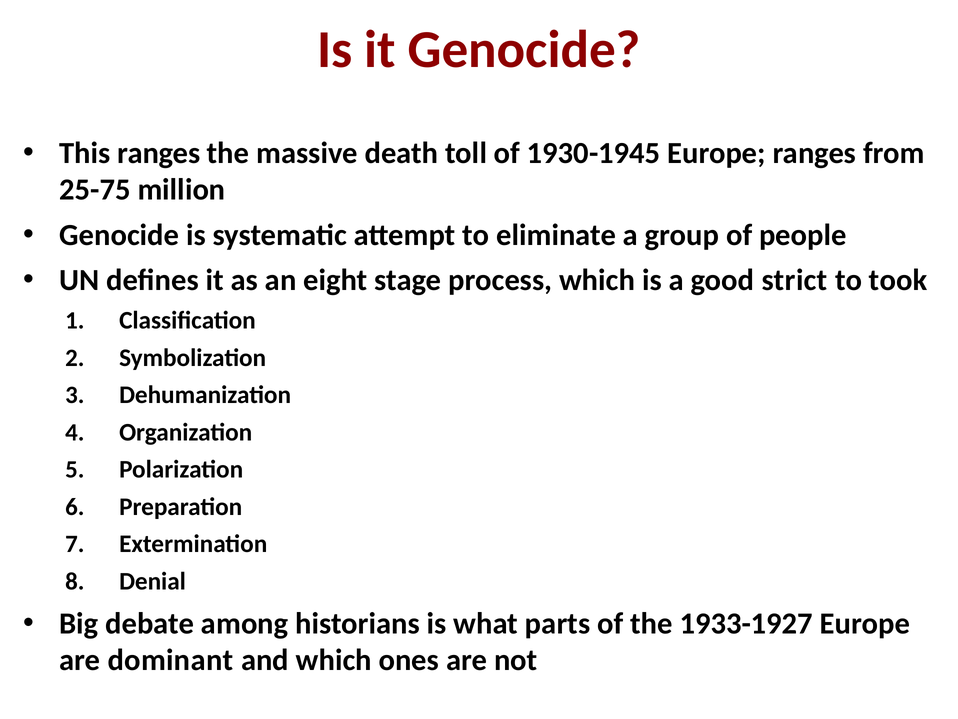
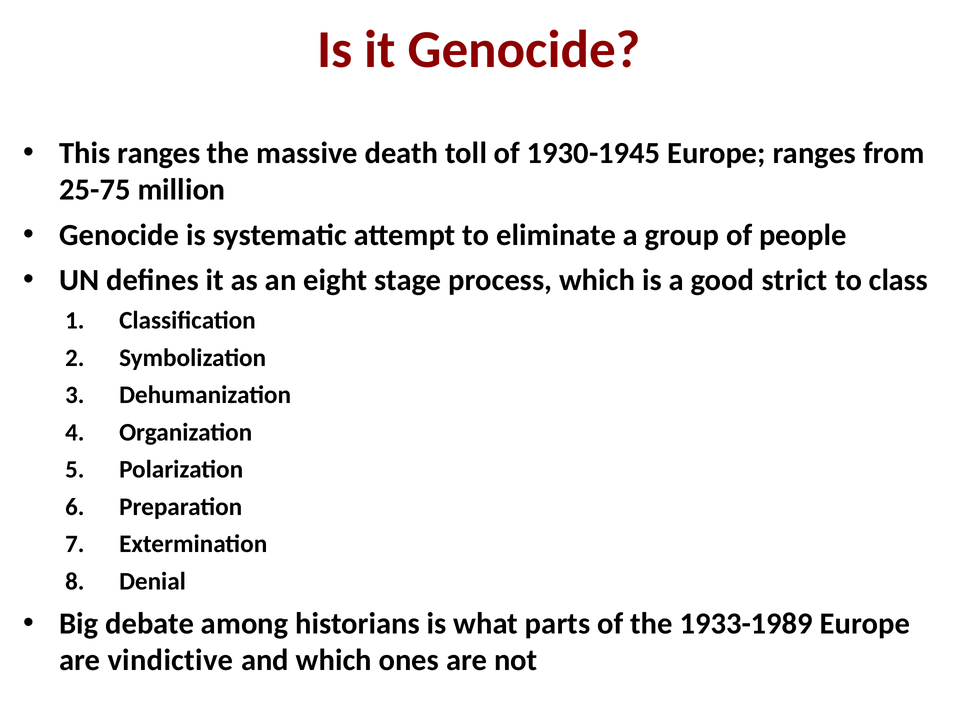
took: took -> class
1933-1927: 1933-1927 -> 1933-1989
dominant: dominant -> vindictive
